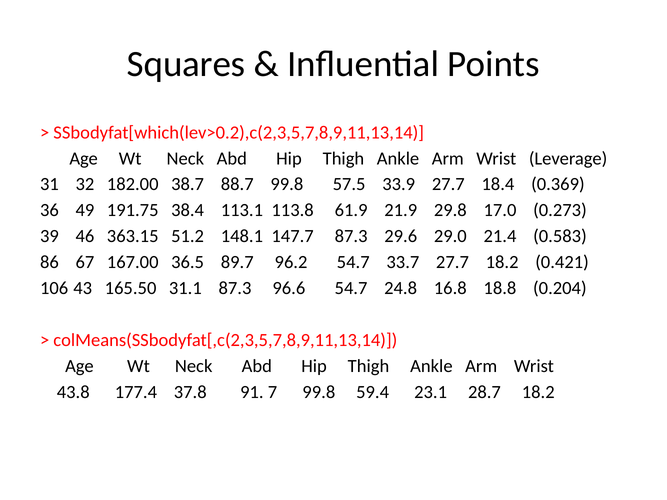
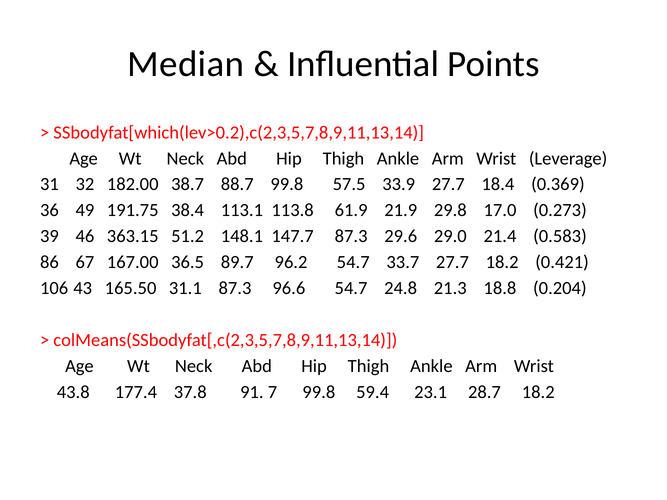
Squares: Squares -> Median
16.8: 16.8 -> 21.3
